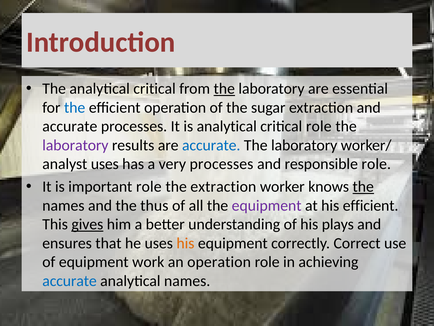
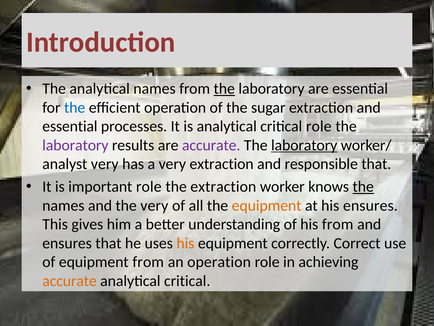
The analytical critical: critical -> names
accurate at (70, 126): accurate -> essential
accurate at (211, 145) colour: blue -> purple
laboratory at (304, 145) underline: none -> present
analyst uses: uses -> very
very processes: processes -> extraction
responsible role: role -> that
the thus: thus -> very
equipment at (267, 205) colour: purple -> orange
his efficient: efficient -> ensures
gives underline: present -> none
his plays: plays -> from
equipment work: work -> from
accurate at (70, 280) colour: blue -> orange
names at (187, 280): names -> critical
